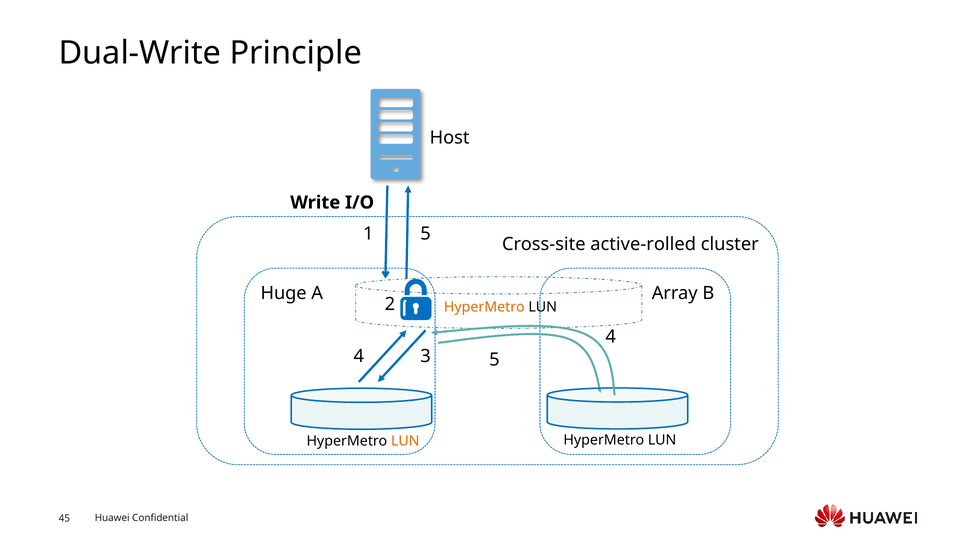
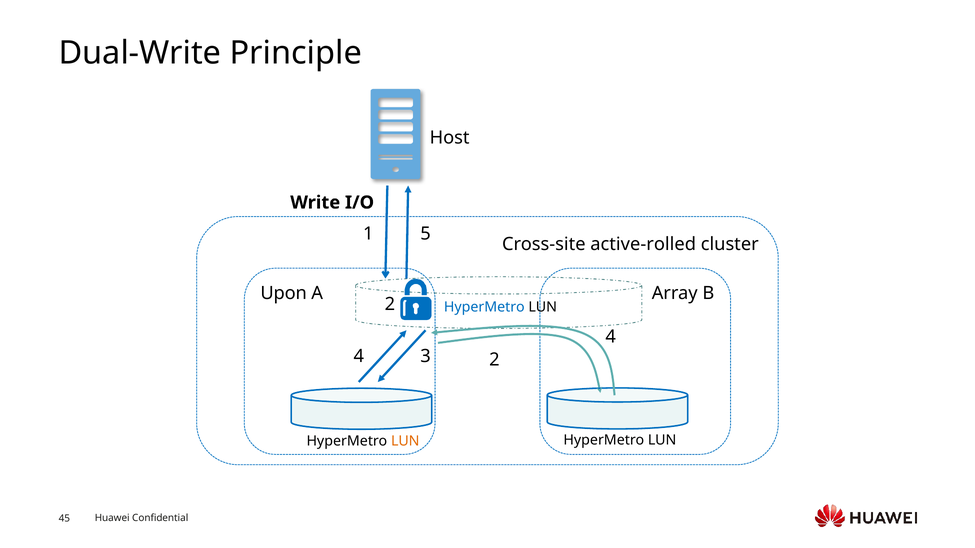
Huge: Huge -> Upon
HyperMetro at (484, 307) colour: orange -> blue
3 5: 5 -> 2
